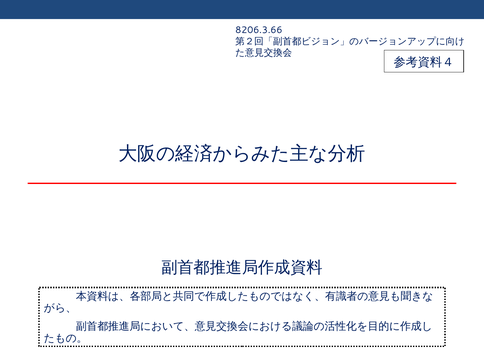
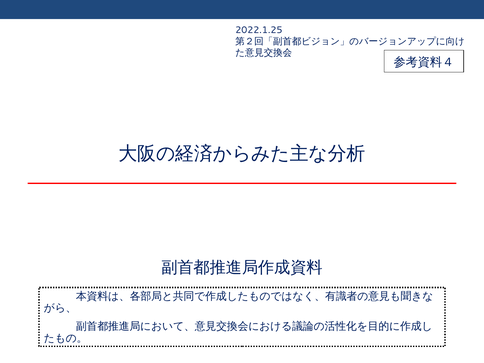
8206.3.66: 8206.3.66 -> 2022.1.25
